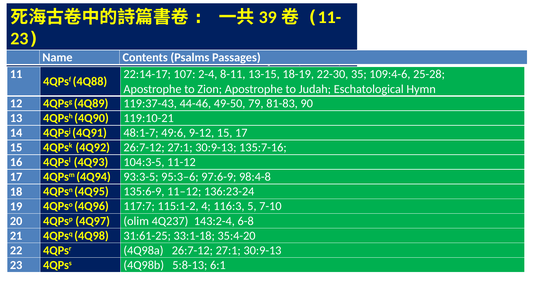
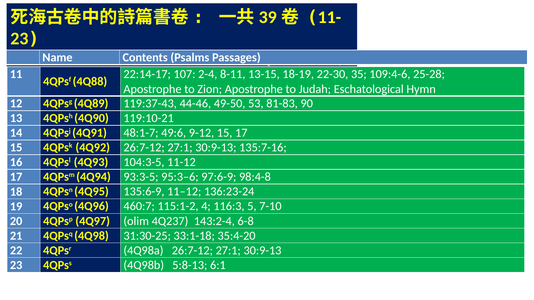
79: 79 -> 53
117:7: 117:7 -> 460:7
31:61-25: 31:61-25 -> 31:30-25
